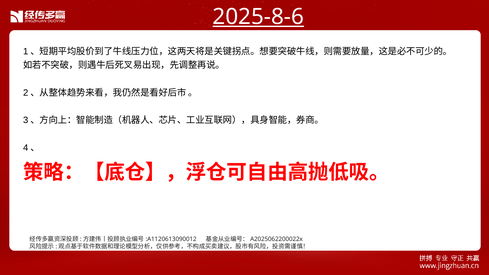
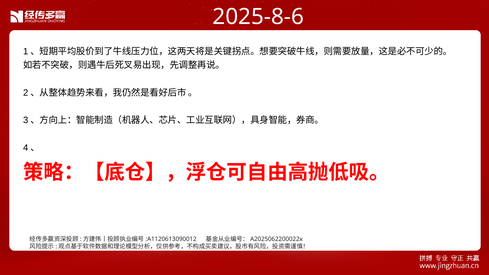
2025-8-6 underline: present -> none
